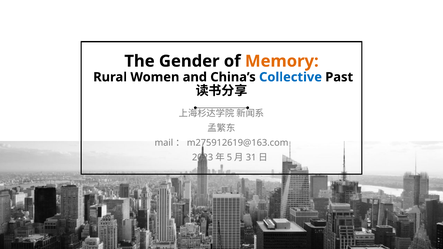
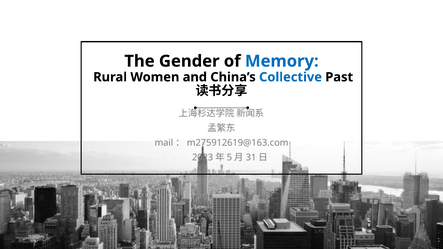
Memory colour: orange -> blue
